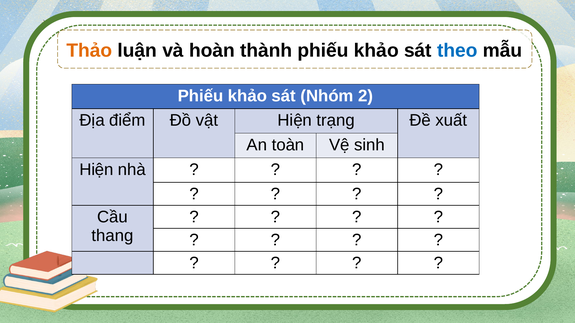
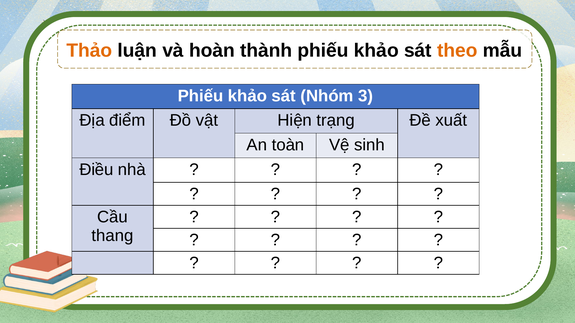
theo colour: blue -> orange
2: 2 -> 3
Hiện at (96, 170): Hiện -> Điều
